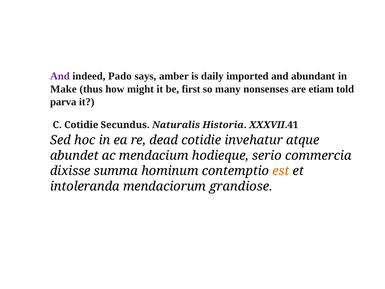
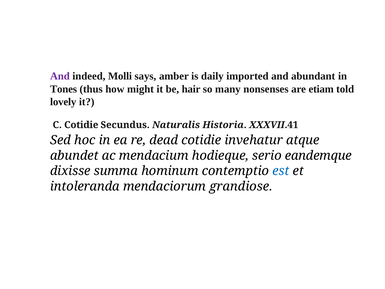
Pado: Pado -> Molli
Make: Make -> Tones
first: first -> hair
parva: parva -> lovely
commercia: commercia -> eandemque
est colour: orange -> blue
